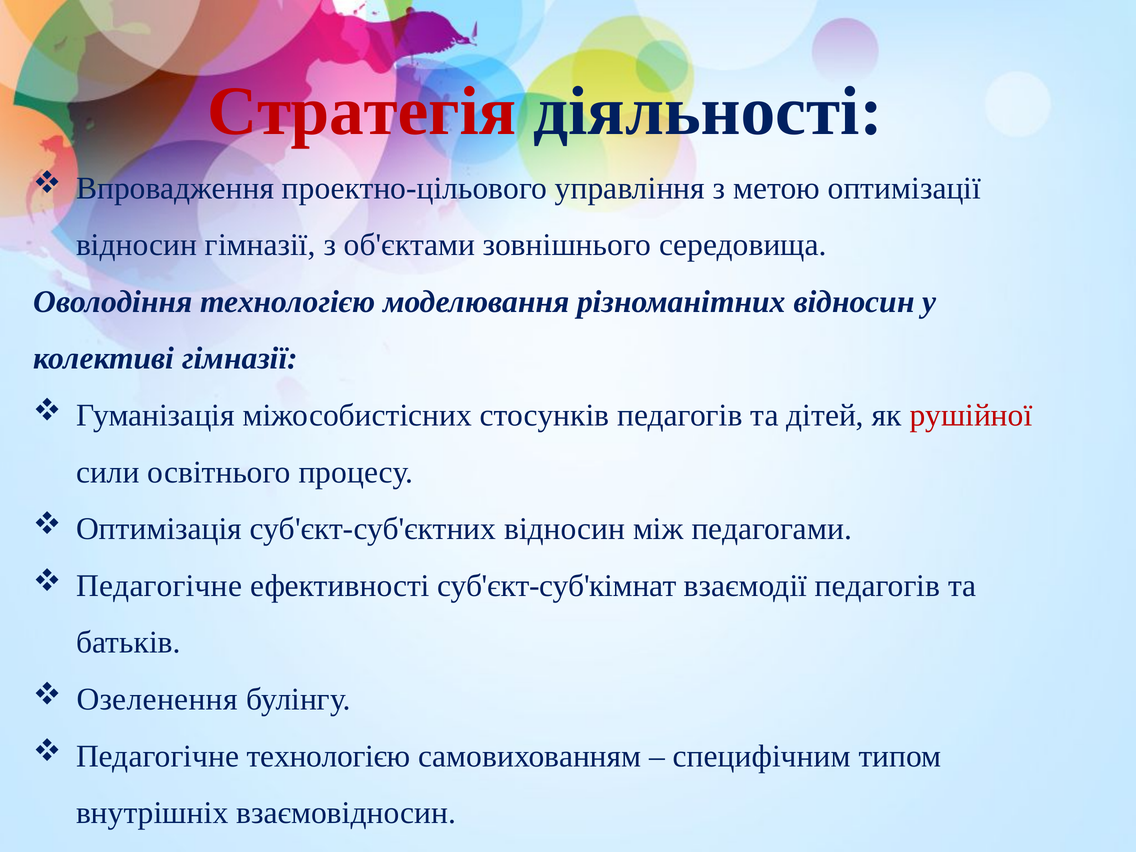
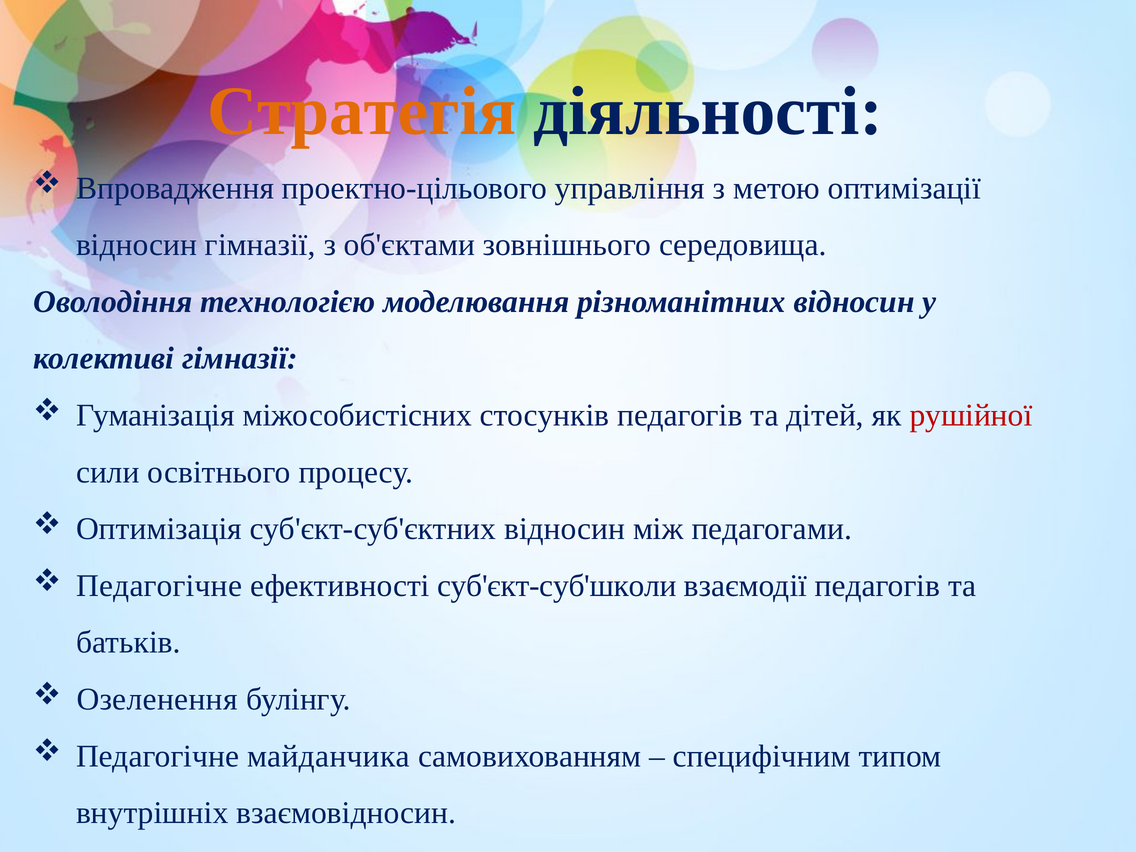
Стратегія colour: red -> orange
суб'єкт-суб'кімнат: суб'єкт-суб'кімнат -> суб'єкт-суб'школи
Педагогічне технологією: технологією -> майданчика
